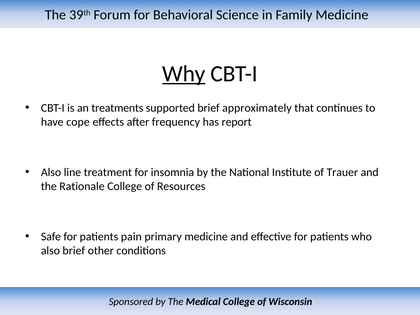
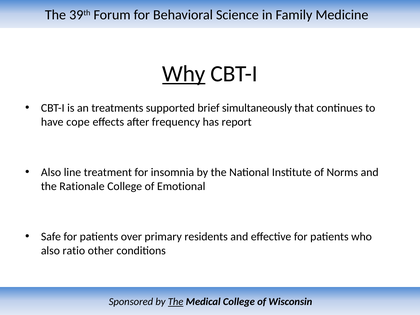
approximately: approximately -> simultaneously
Trauer: Trauer -> Norms
Resources: Resources -> Emotional
pain: pain -> over
primary medicine: medicine -> residents
also brief: brief -> ratio
The at (176, 302) underline: none -> present
